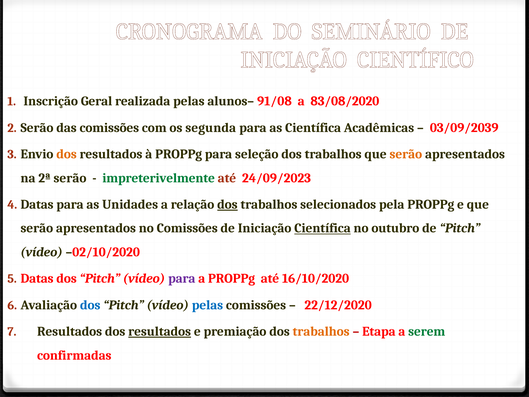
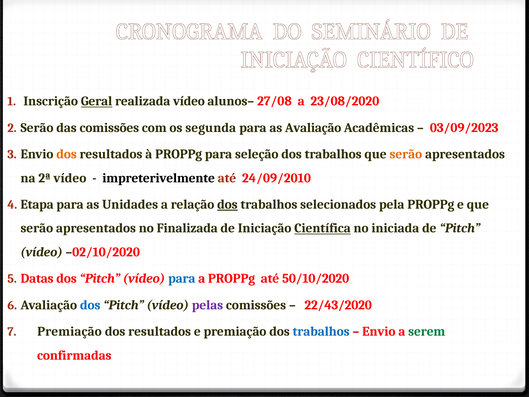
Geral underline: none -> present
realizada pelas: pelas -> vídeo
91/08: 91/08 -> 27/08
83/08/2020: 83/08/2020 -> 23/08/2020
as Científica: Científica -> Avaliação
03/09/2039: 03/09/2039 -> 03/09/2023
2ª serão: serão -> vídeo
impreterivelmente colour: green -> black
24/09/2023: 24/09/2023 -> 24/09/2010
Datas at (37, 204): Datas -> Etapa
no Comissões: Comissões -> Finalizada
outubro: outubro -> iniciada
para at (182, 278) colour: purple -> blue
16/10/2020: 16/10/2020 -> 50/10/2020
pelas at (207, 305) colour: blue -> purple
22/12/2020: 22/12/2020 -> 22/43/2020
Resultados at (70, 331): Resultados -> Premiação
resultados at (160, 331) underline: present -> none
trabalhos at (321, 331) colour: orange -> blue
Etapa at (379, 331): Etapa -> Envio
